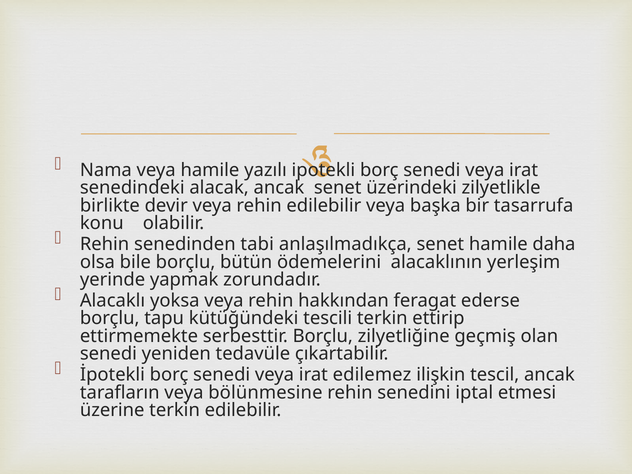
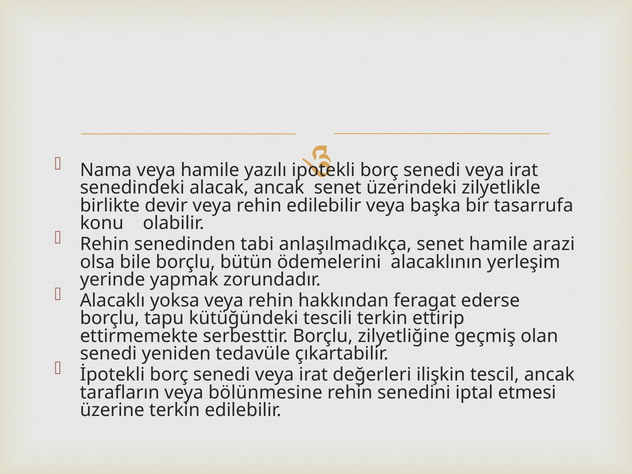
daha: daha -> arazi
edilemez: edilemez -> değerleri
